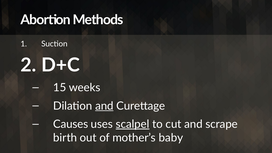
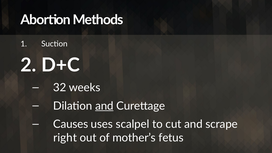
15: 15 -> 32
scalpel underline: present -> none
birth: birth -> right
baby: baby -> fetus
